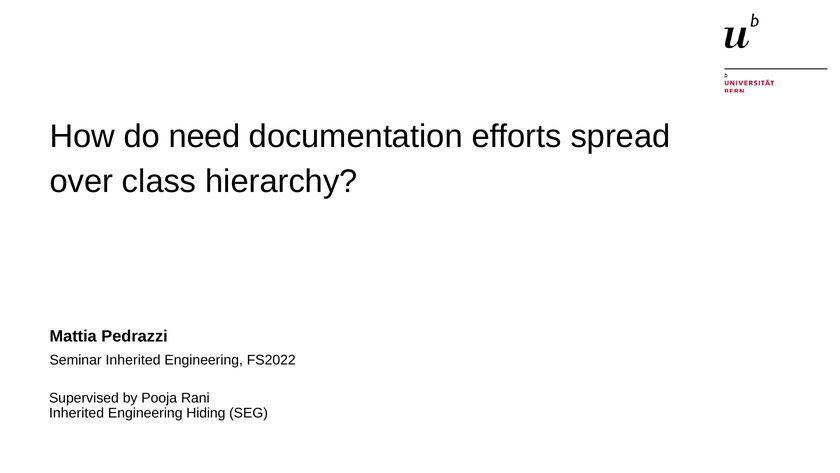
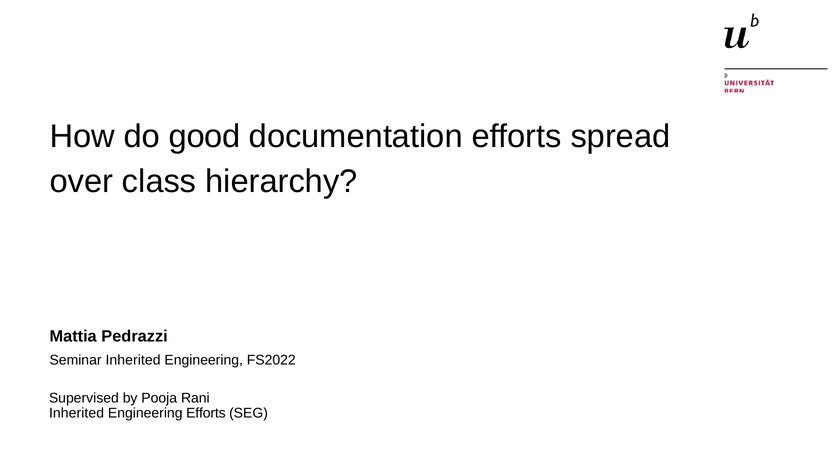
need: need -> good
Engineering Hiding: Hiding -> Efforts
